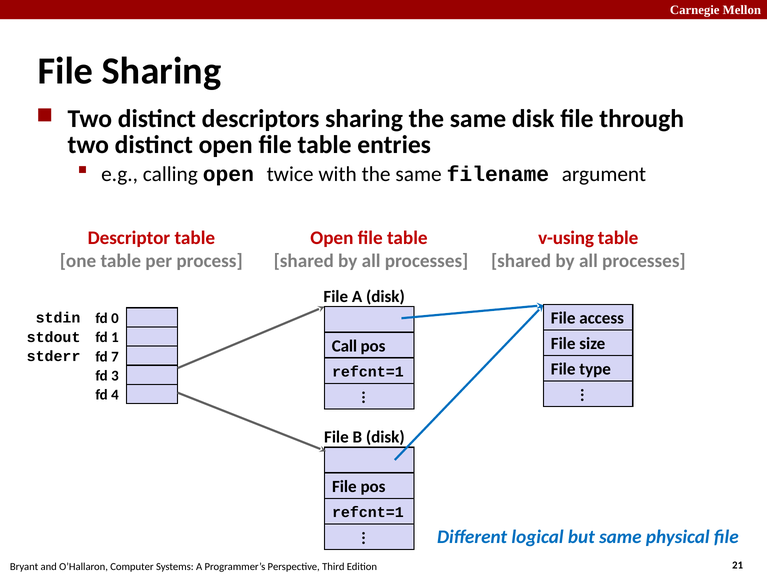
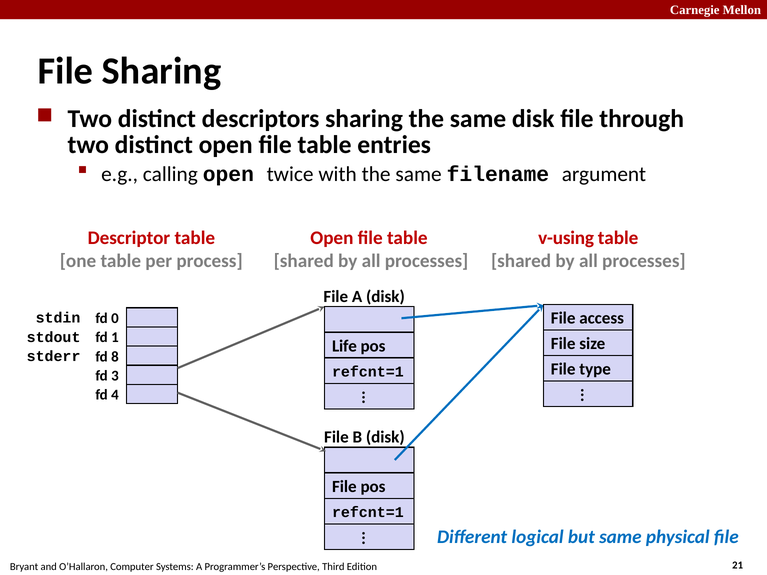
Call: Call -> Life
7: 7 -> 8
